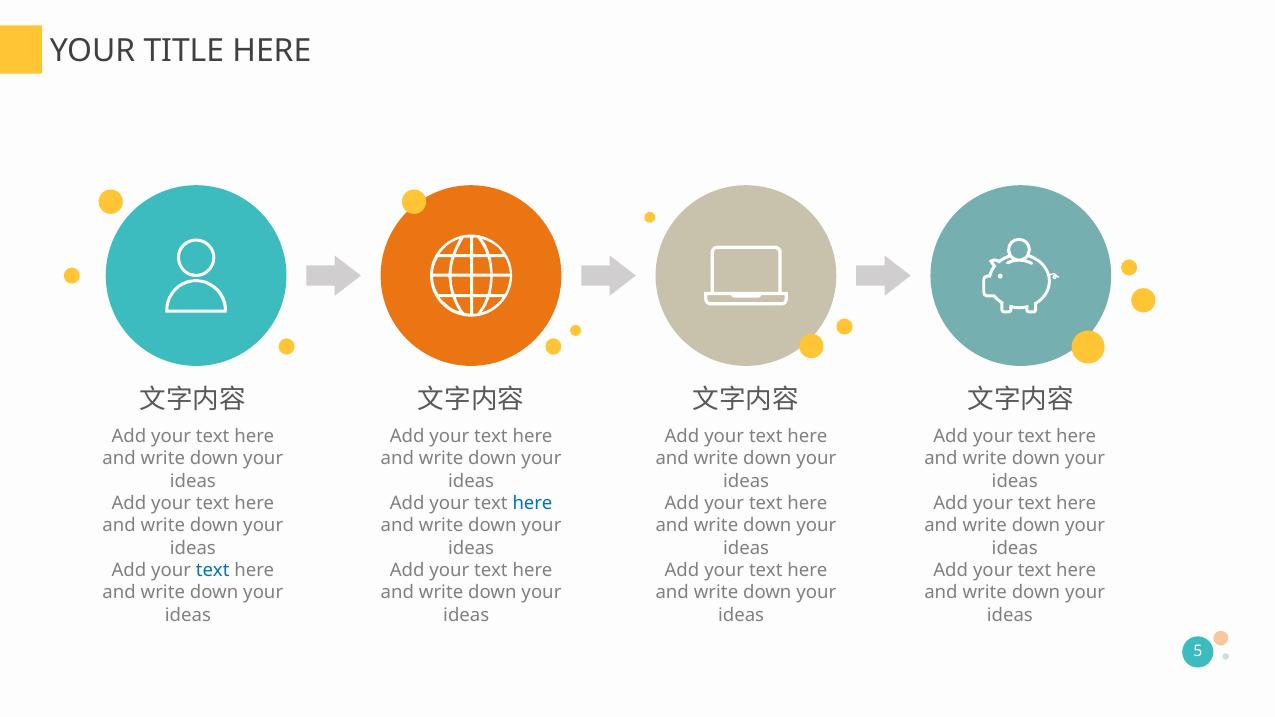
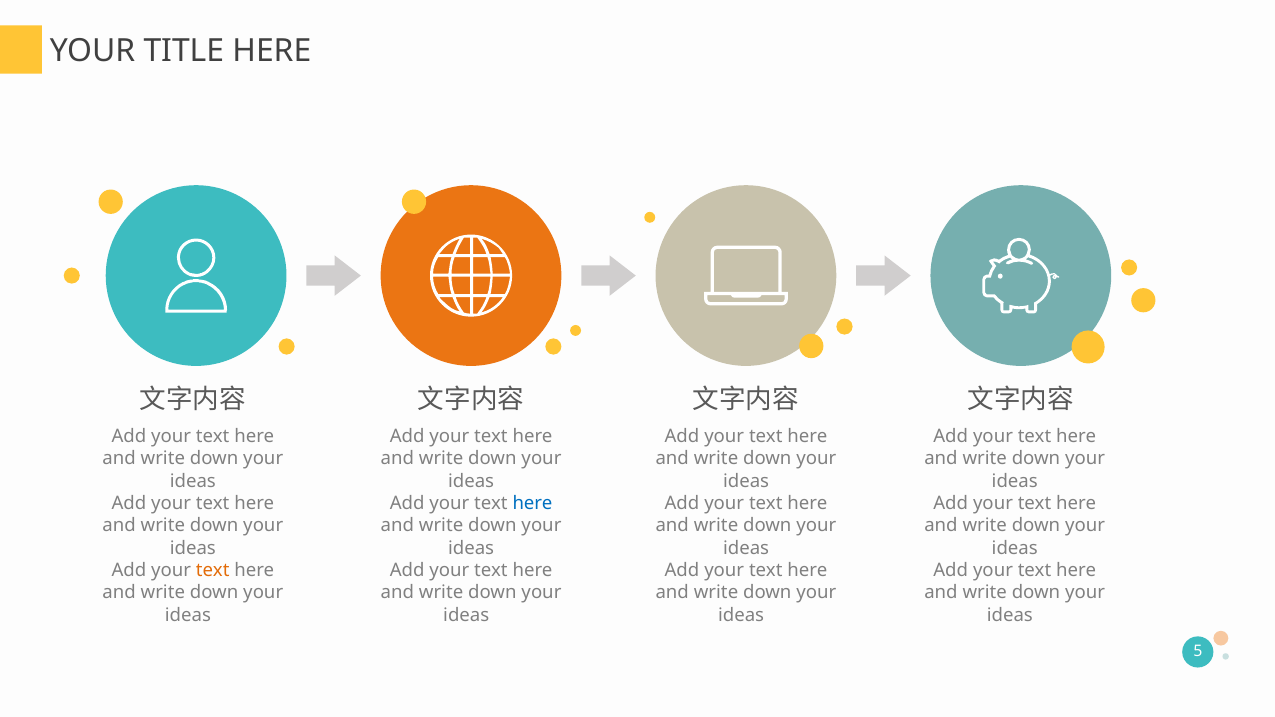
text at (213, 570) colour: blue -> orange
